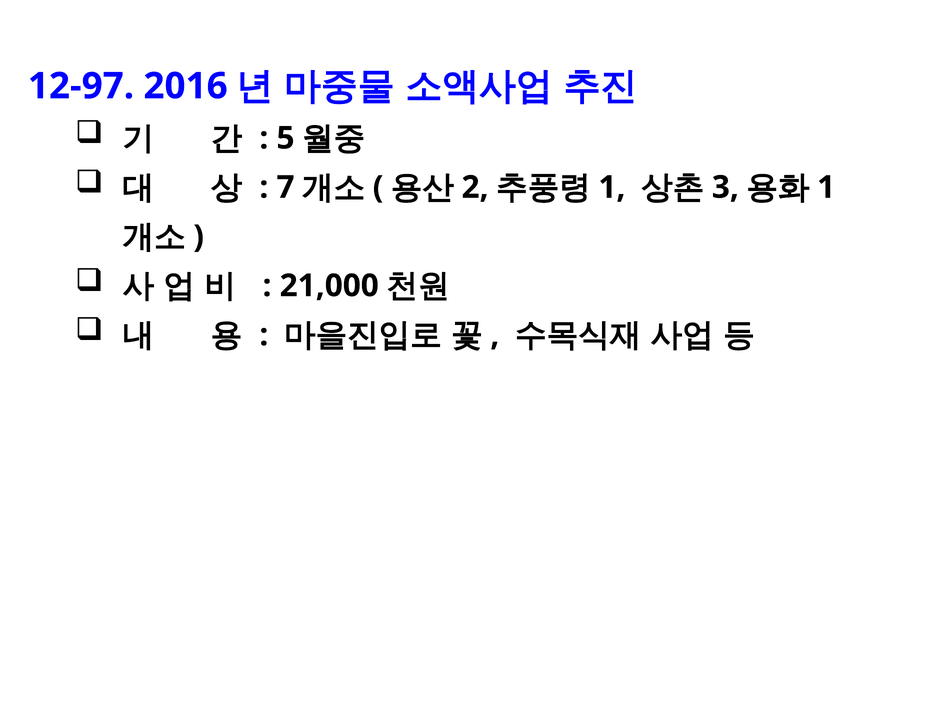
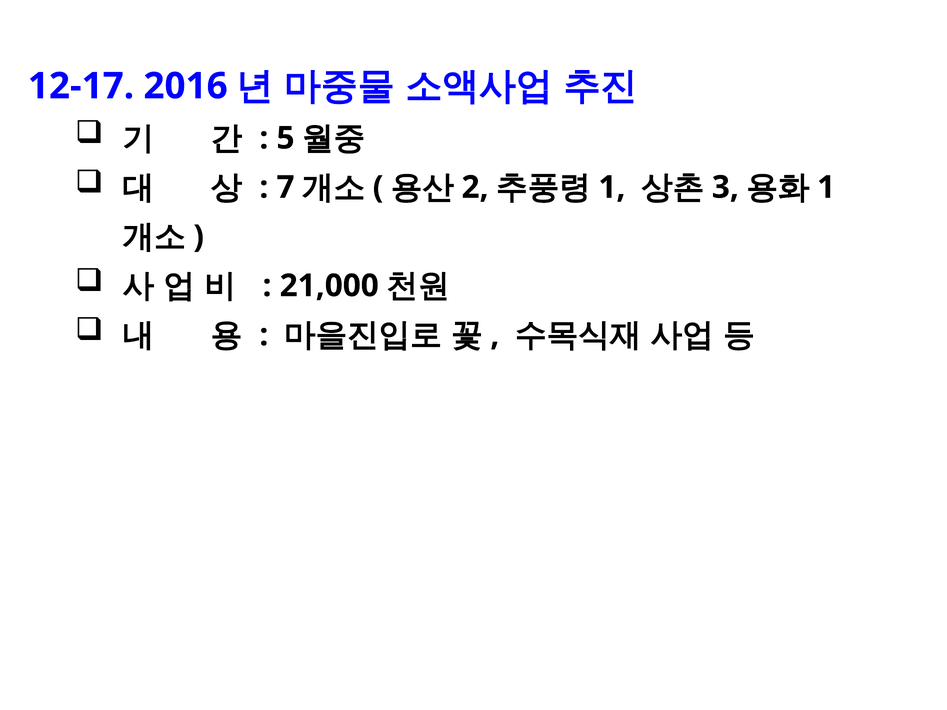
12-97: 12-97 -> 12-17
